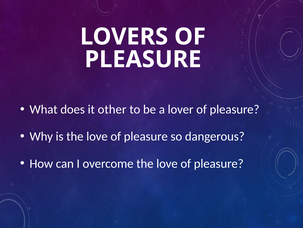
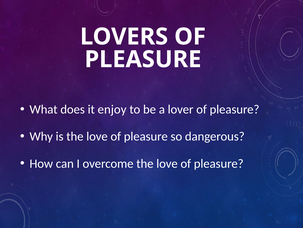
other: other -> enjoy
